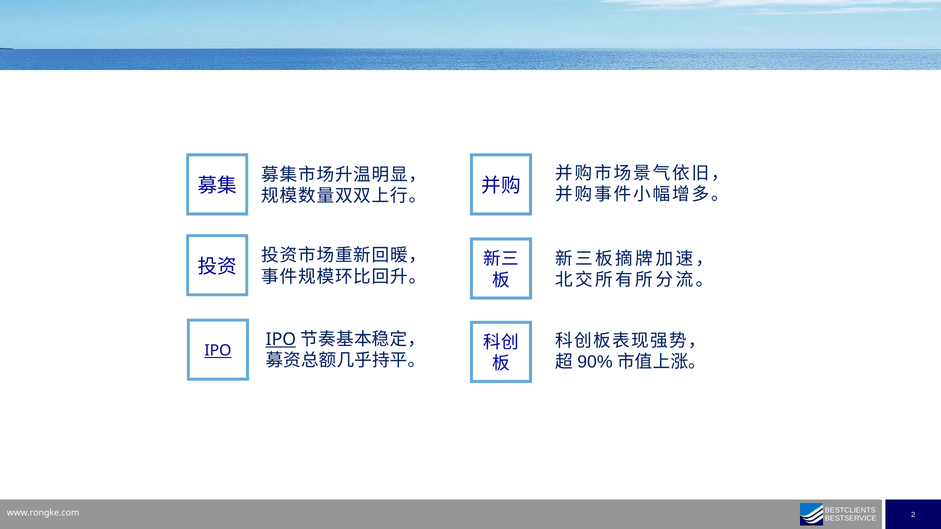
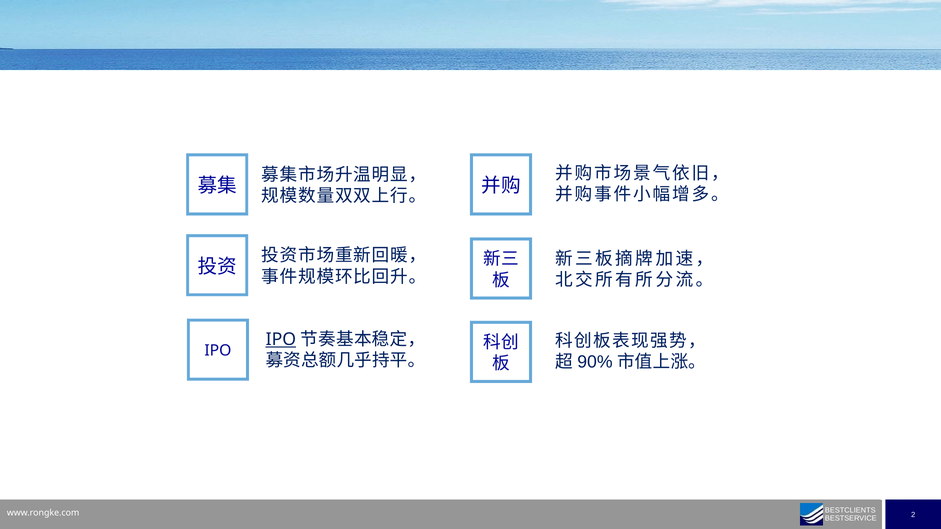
IPO at (218, 351) underline: present -> none
